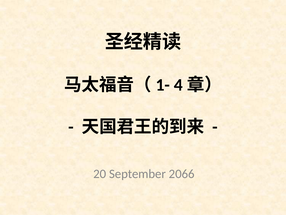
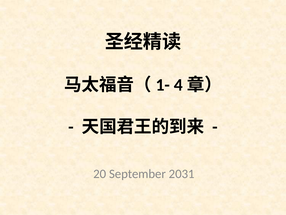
2066: 2066 -> 2031
